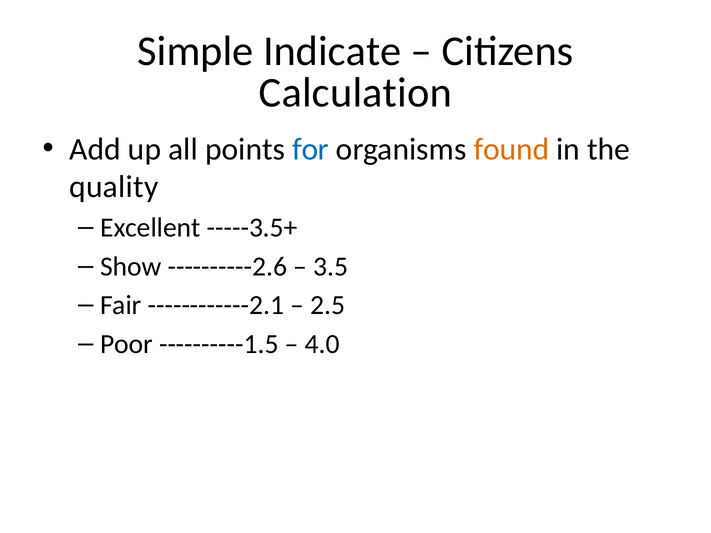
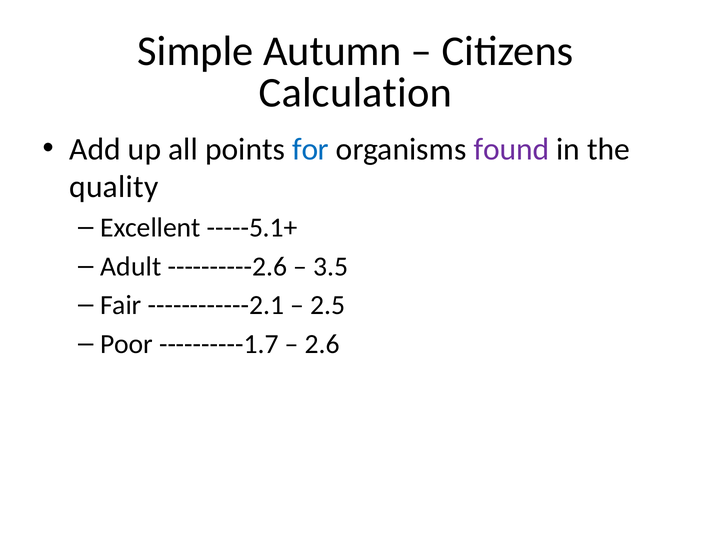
Indicate: Indicate -> Autumn
found colour: orange -> purple
-----3.5+: -----3.5+ -> -----5.1+
Show: Show -> Adult
----------1.5: ----------1.5 -> ----------1.7
4.0: 4.0 -> 2.6
